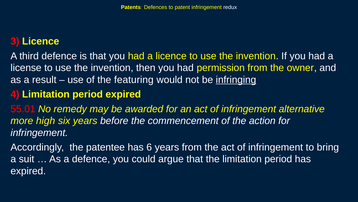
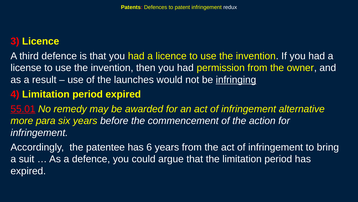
featuring: featuring -> launches
55.01 underline: none -> present
high: high -> para
